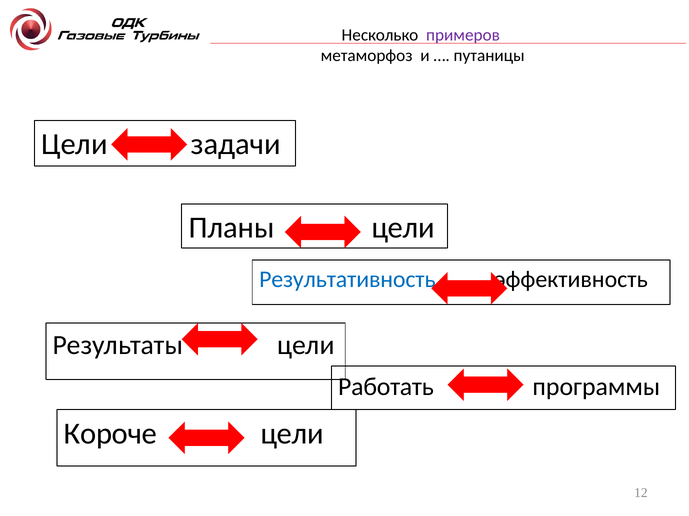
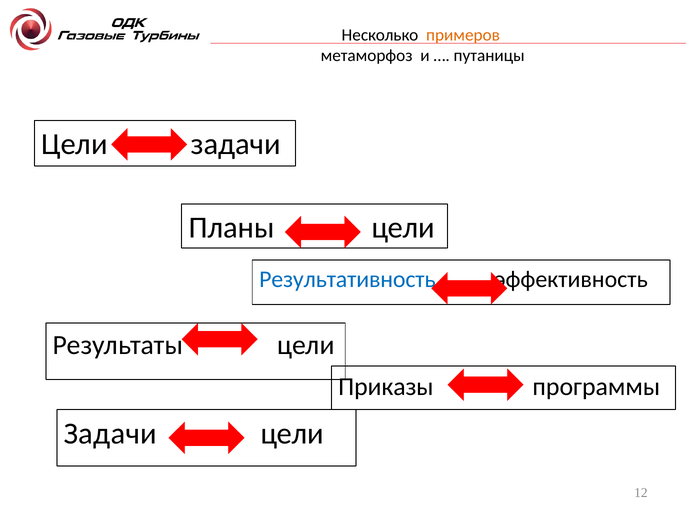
примеров colour: purple -> orange
Работать: Работать -> Приказы
Короче at (110, 434): Короче -> Задачи
